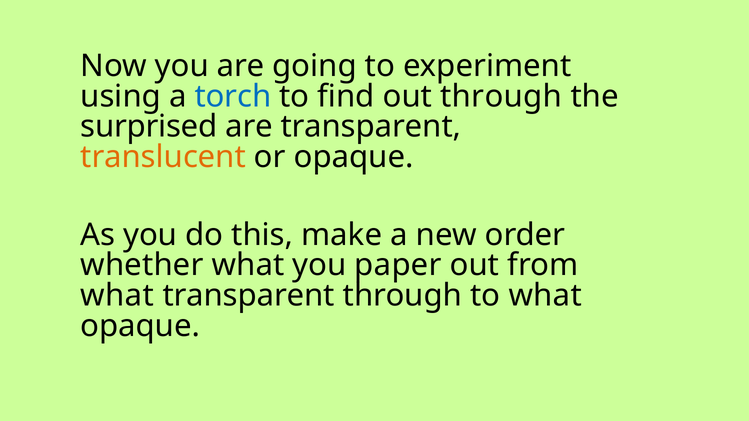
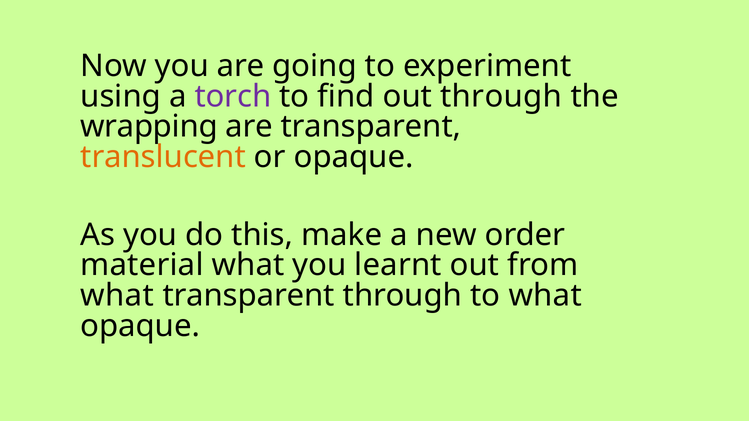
torch colour: blue -> purple
surprised: surprised -> wrapping
whether: whether -> material
paper: paper -> learnt
